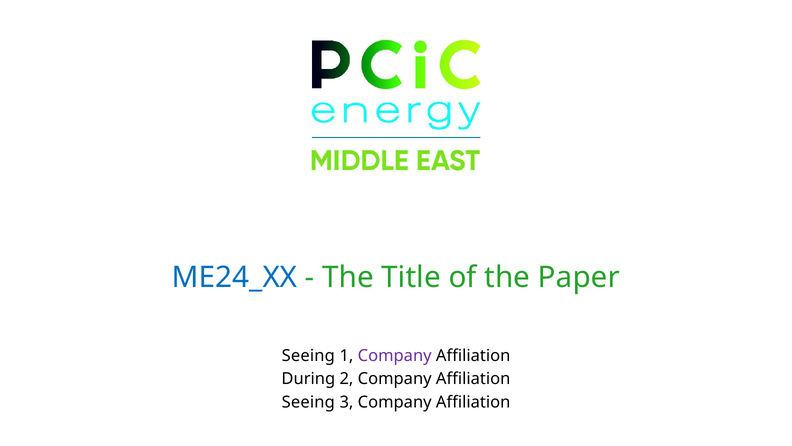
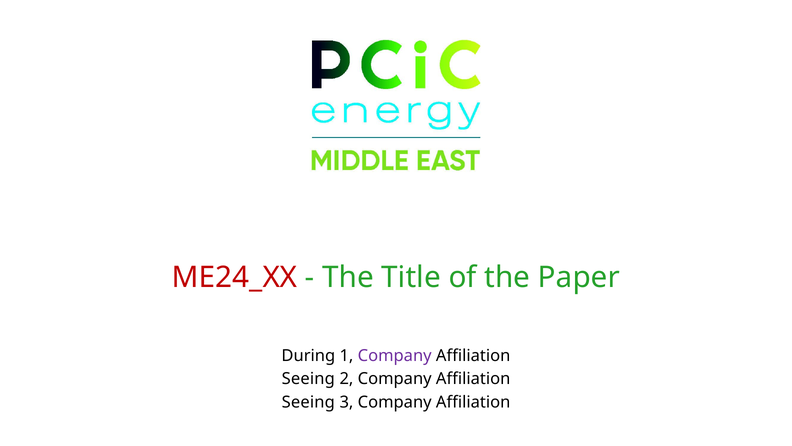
ME24_XX colour: blue -> red
Seeing at (308, 355): Seeing -> During
During at (308, 379): During -> Seeing
